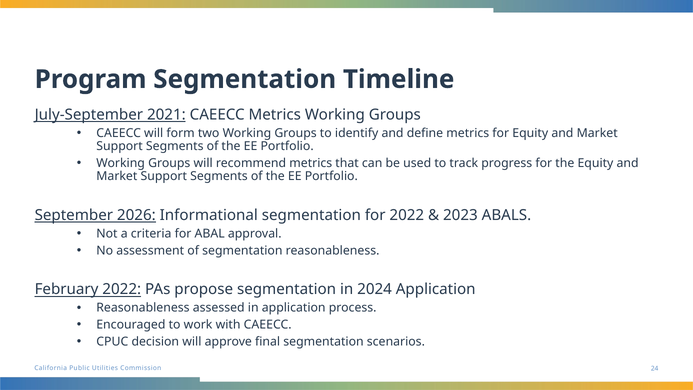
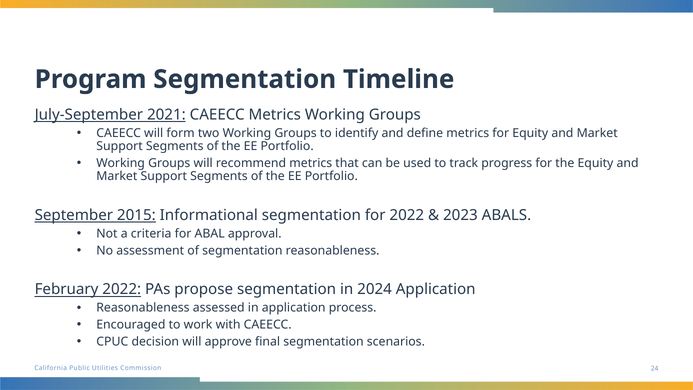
2026: 2026 -> 2015
